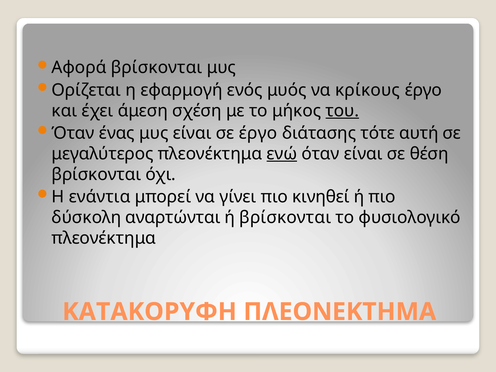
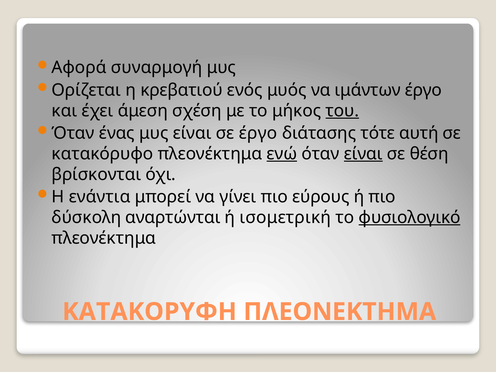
Αφορά βρίσκονται: βρίσκονται -> συναρμογή
εφαρμογή: εφαρμογή -> κρεβατιού
κρίκους: κρίκους -> ιμάντων
μεγαλύτερος: μεγαλύτερος -> κατακόρυφο
είναι at (363, 154) underline: none -> present
κινηθεί: κινηθεί -> εύρους
ή βρίσκονται: βρίσκονται -> ισομετρική
φυσιολογικό underline: none -> present
